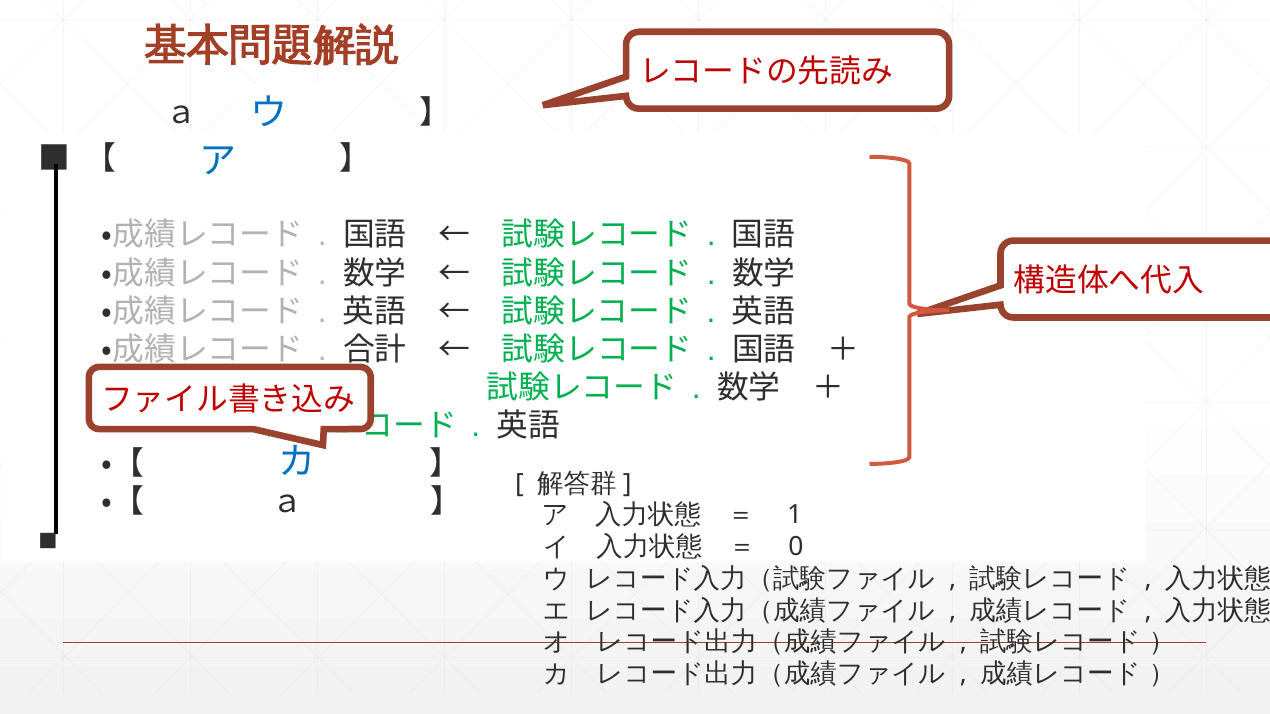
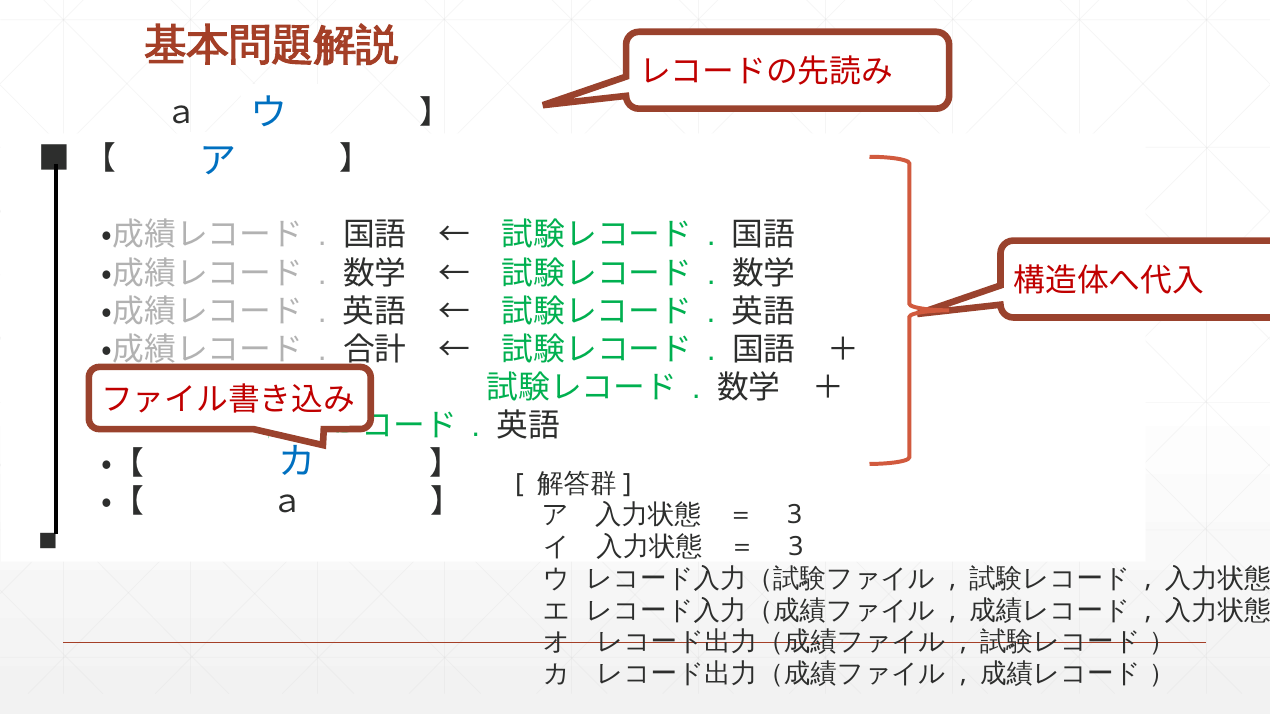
1 at (795, 515): 1 -> 3
0 at (796, 547): 0 -> 3
